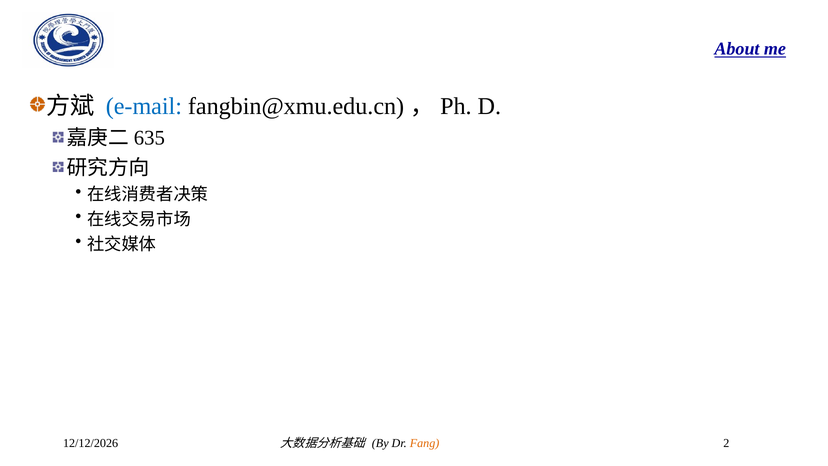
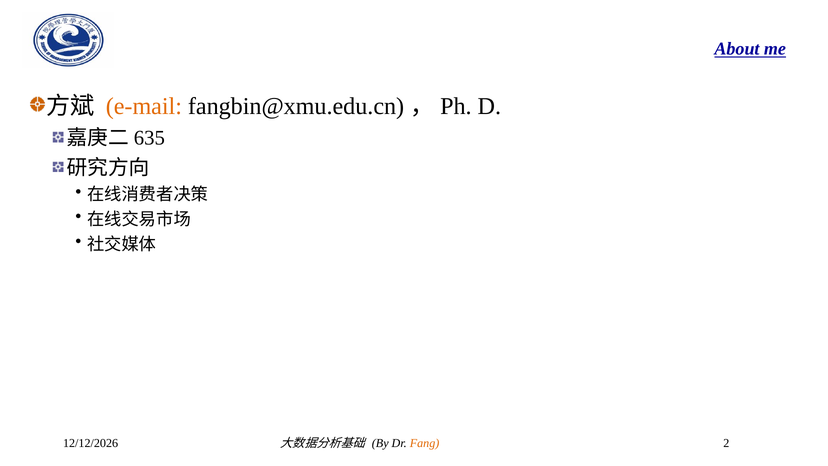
e-mail colour: blue -> orange
